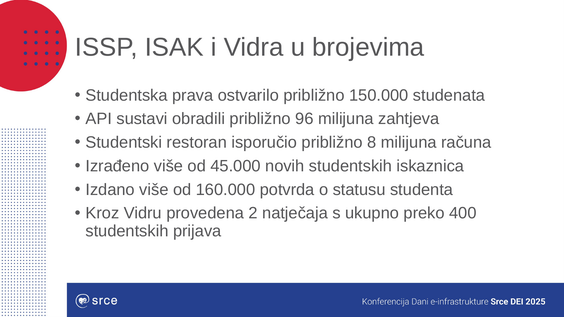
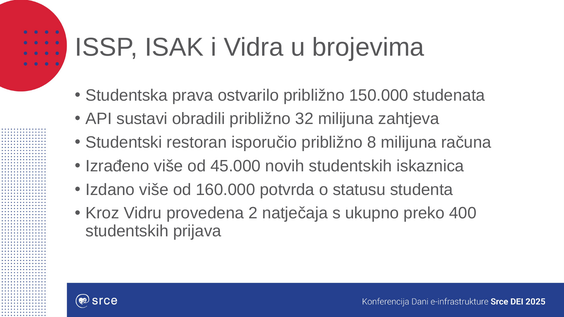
96: 96 -> 32
